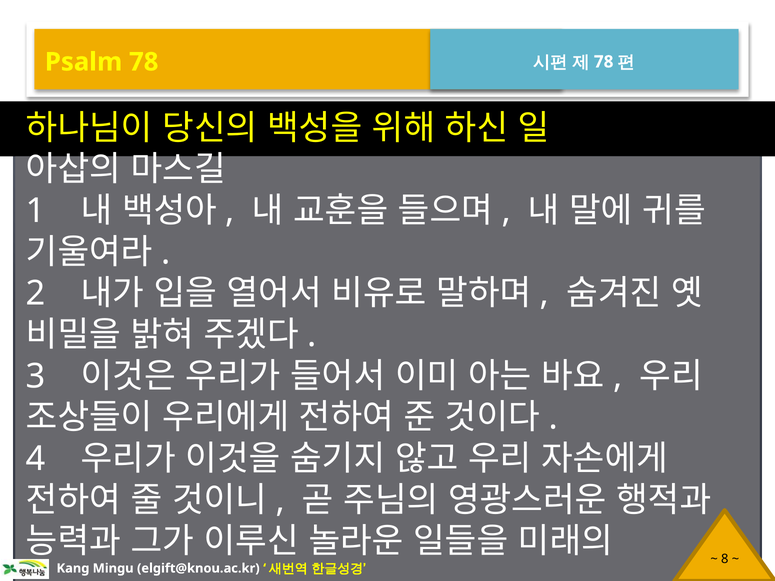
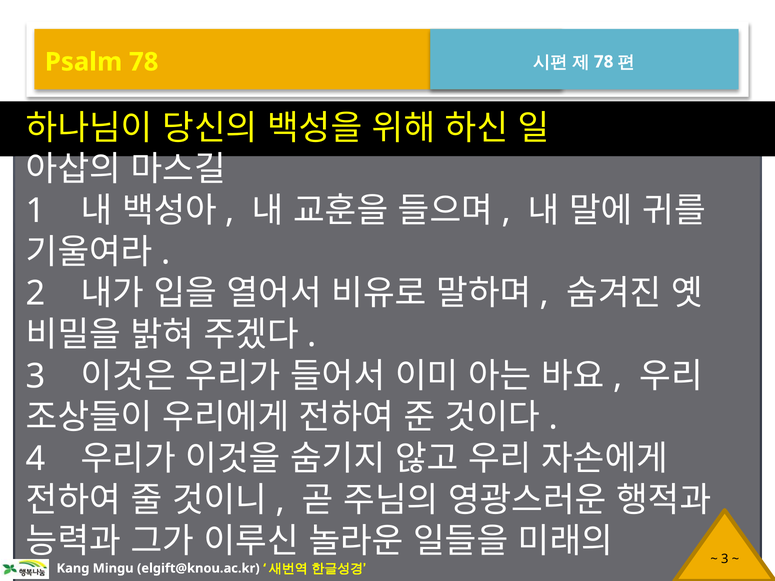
8 at (725, 559): 8 -> 3
